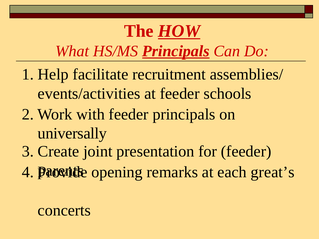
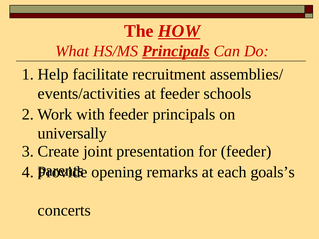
great’s: great’s -> goals’s
